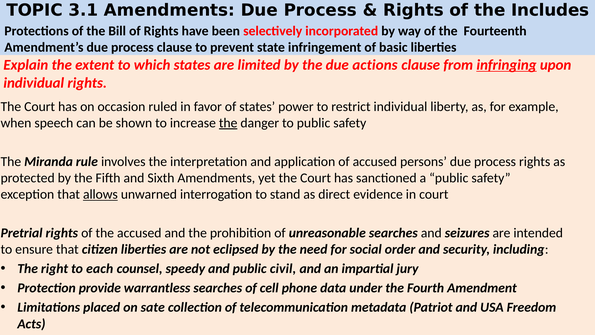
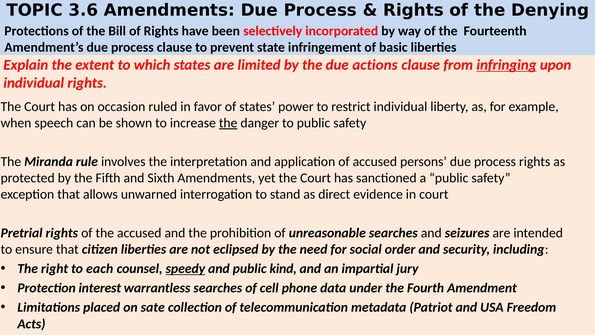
3.1: 3.1 -> 3.6
Includes: Includes -> Denying
allows underline: present -> none
speedy underline: none -> present
civil: civil -> kind
provide: provide -> interest
